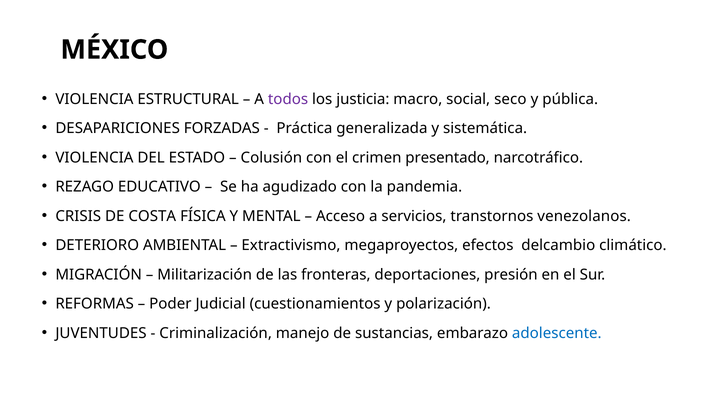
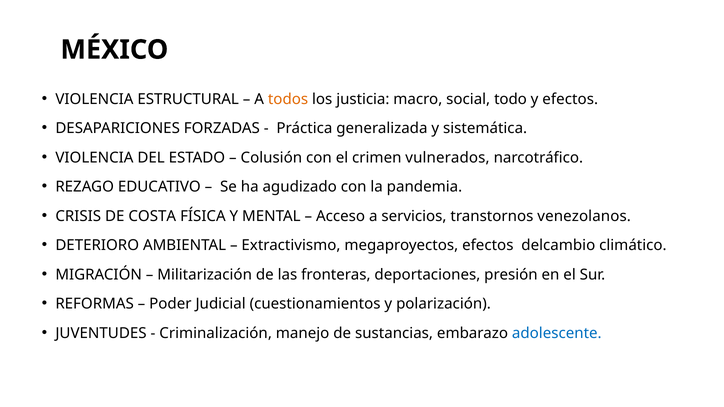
todos colour: purple -> orange
seco: seco -> todo
y pública: pública -> efectos
presentado: presentado -> vulnerados
